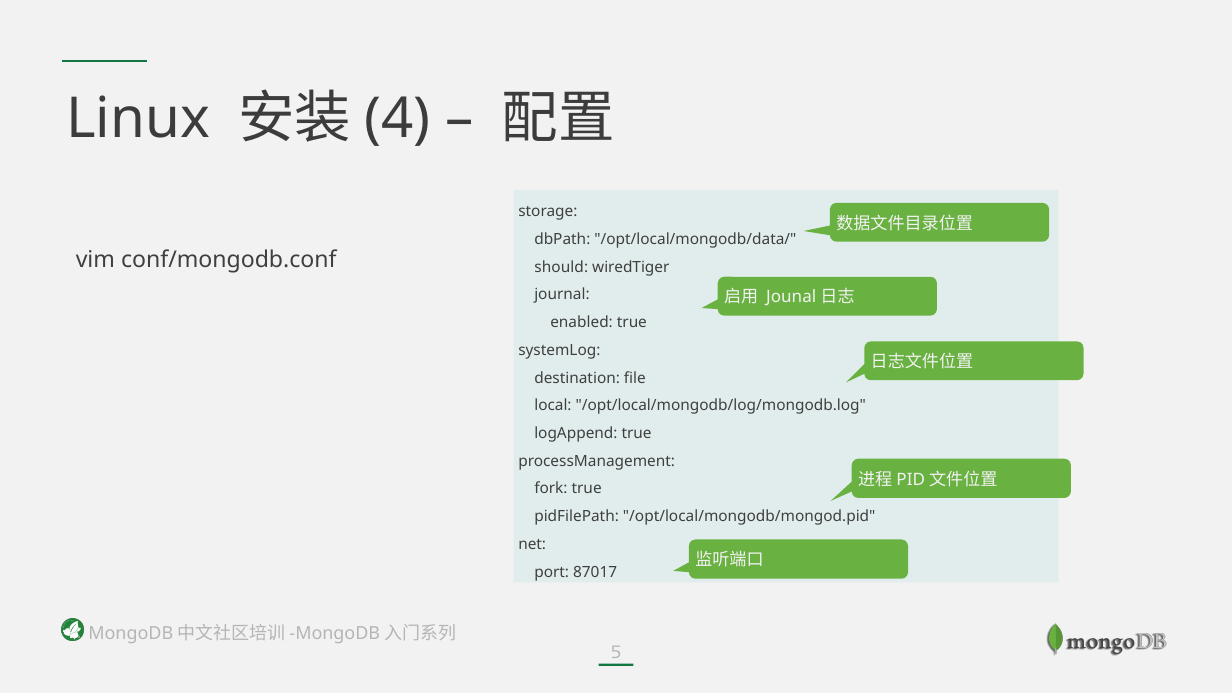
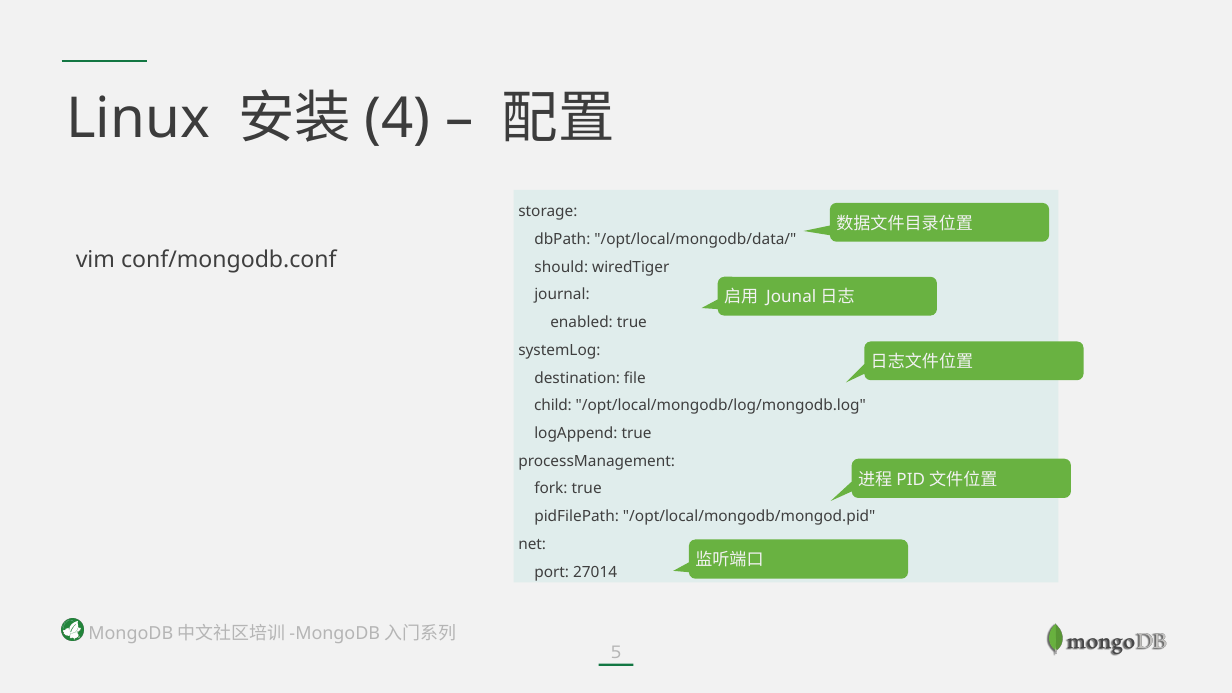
local: local -> child
87017: 87017 -> 27014
